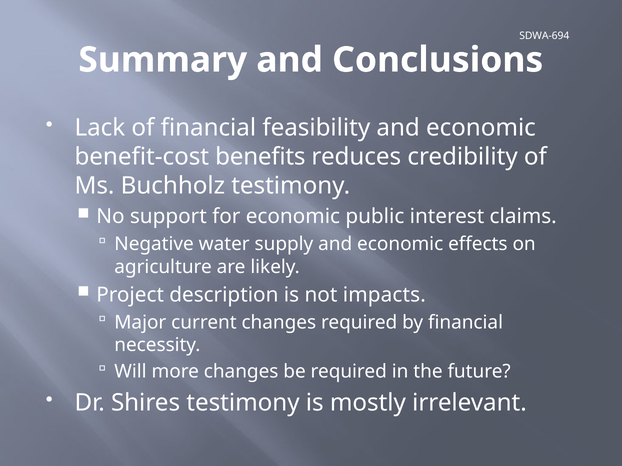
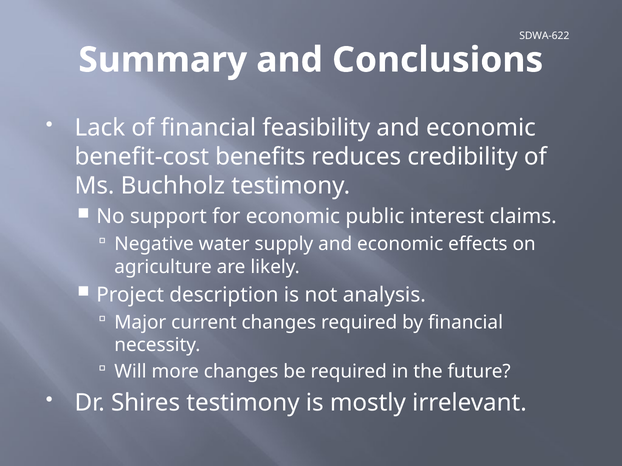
SDWA-694: SDWA-694 -> SDWA-622
impacts: impacts -> analysis
